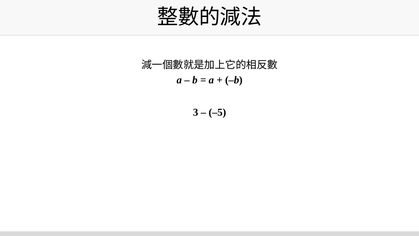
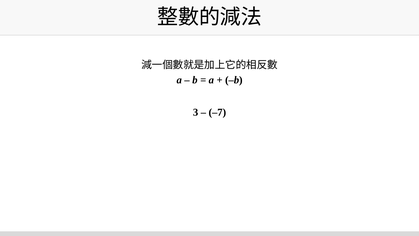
–5: –5 -> –7
